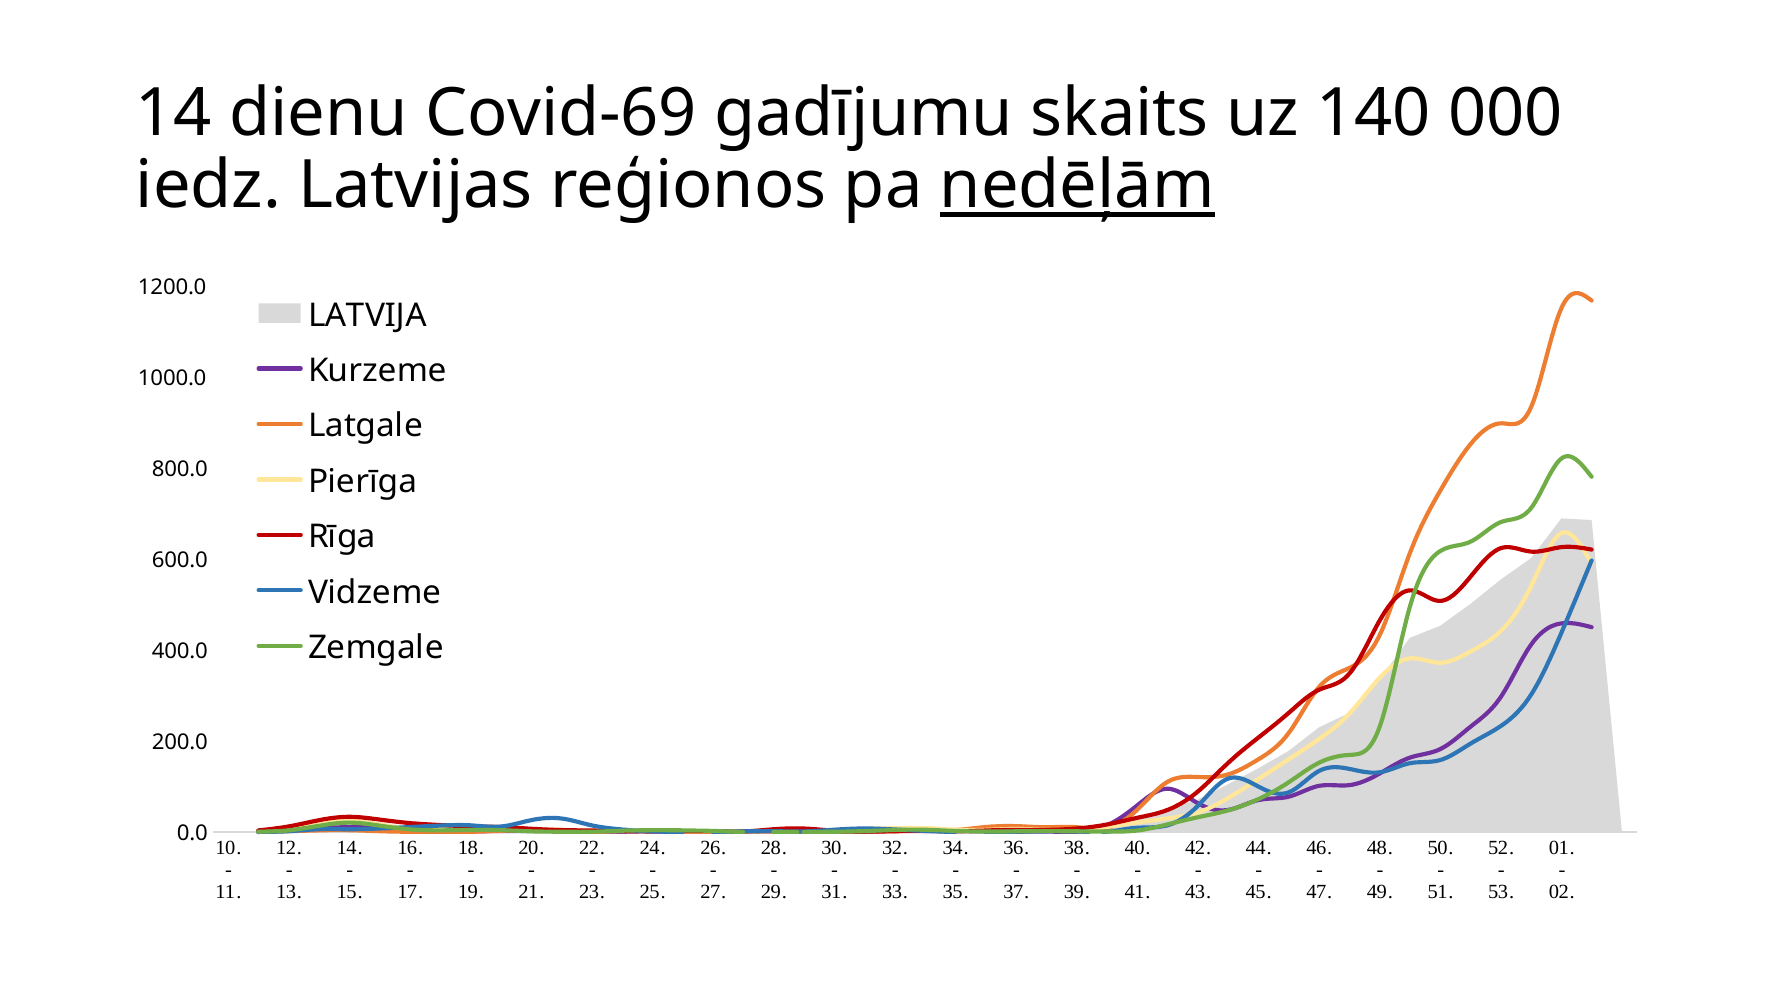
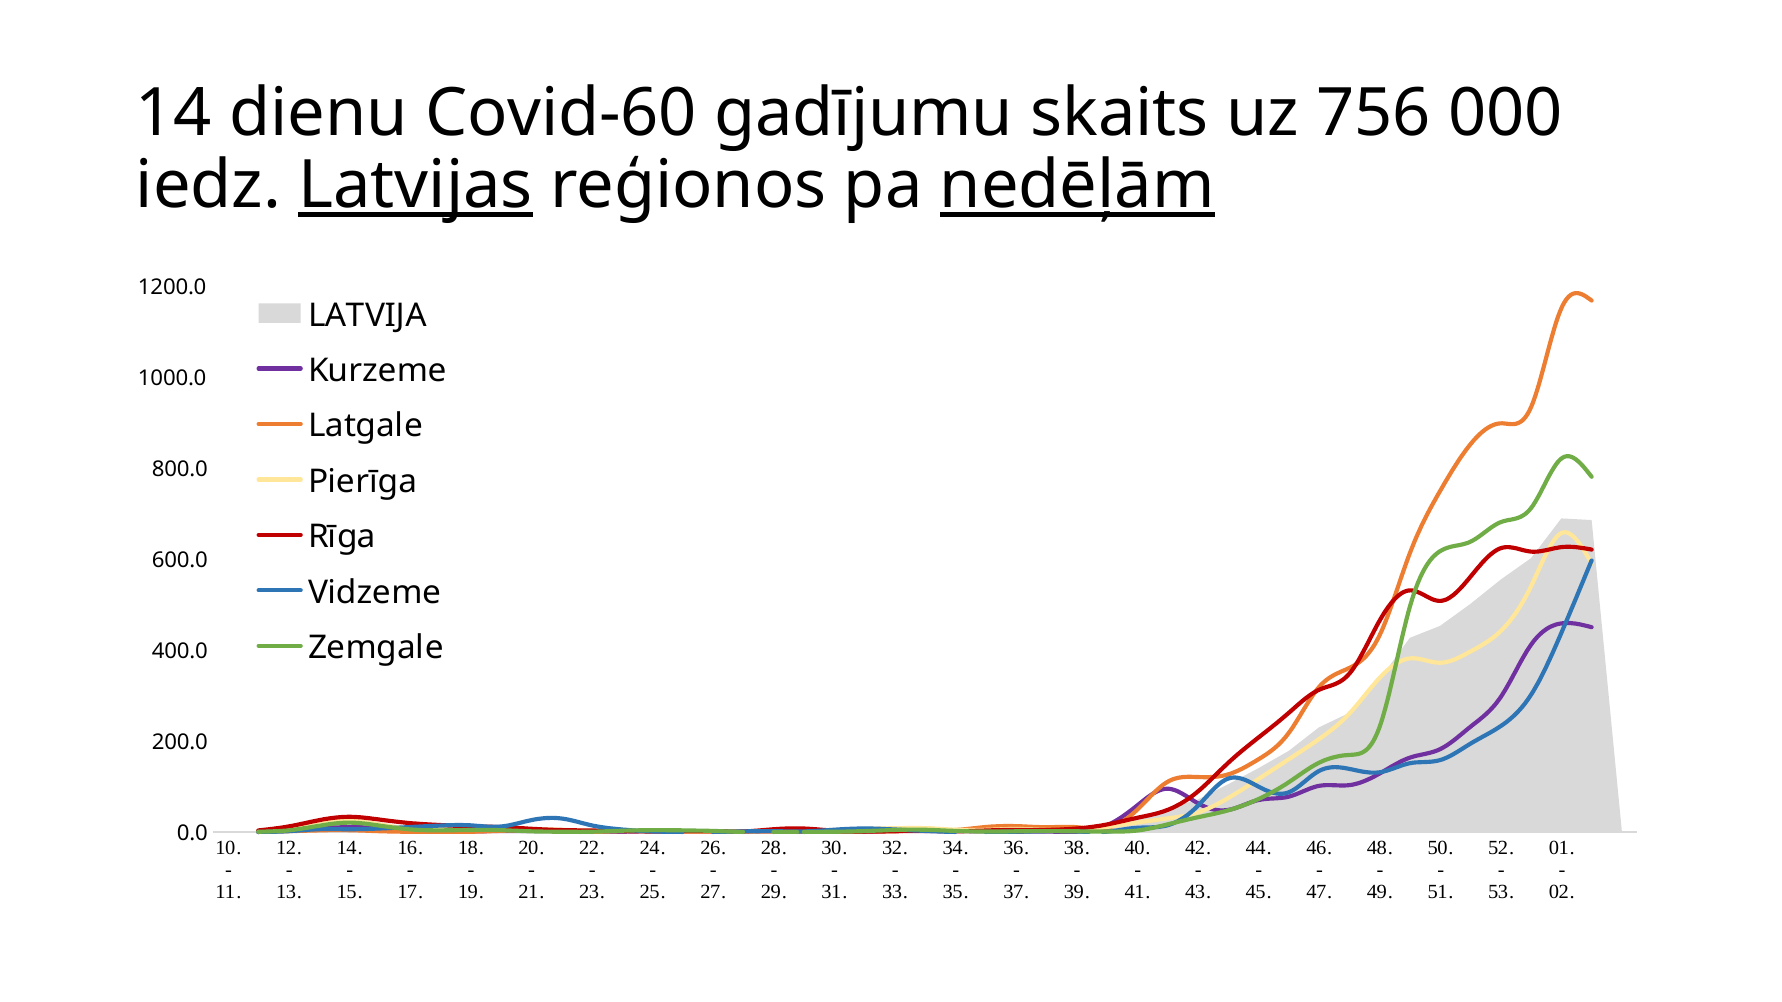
Covid-69: Covid-69 -> Covid-60
140: 140 -> 756
Latvijas underline: none -> present
